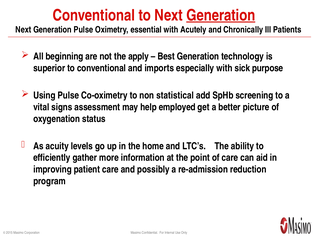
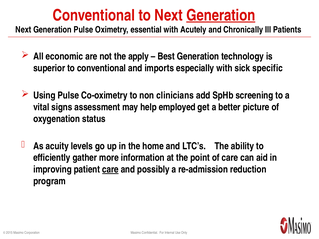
beginning: beginning -> economic
purpose: purpose -> specific
statistical: statistical -> clinicians
care at (110, 170) underline: none -> present
